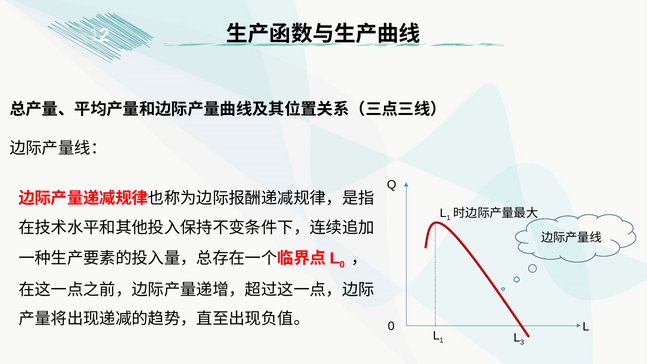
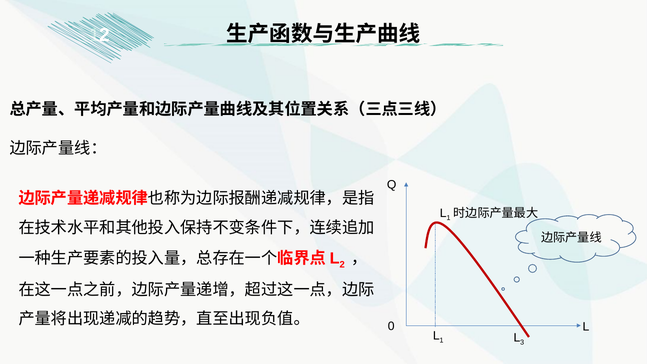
0 at (342, 264): 0 -> 2
